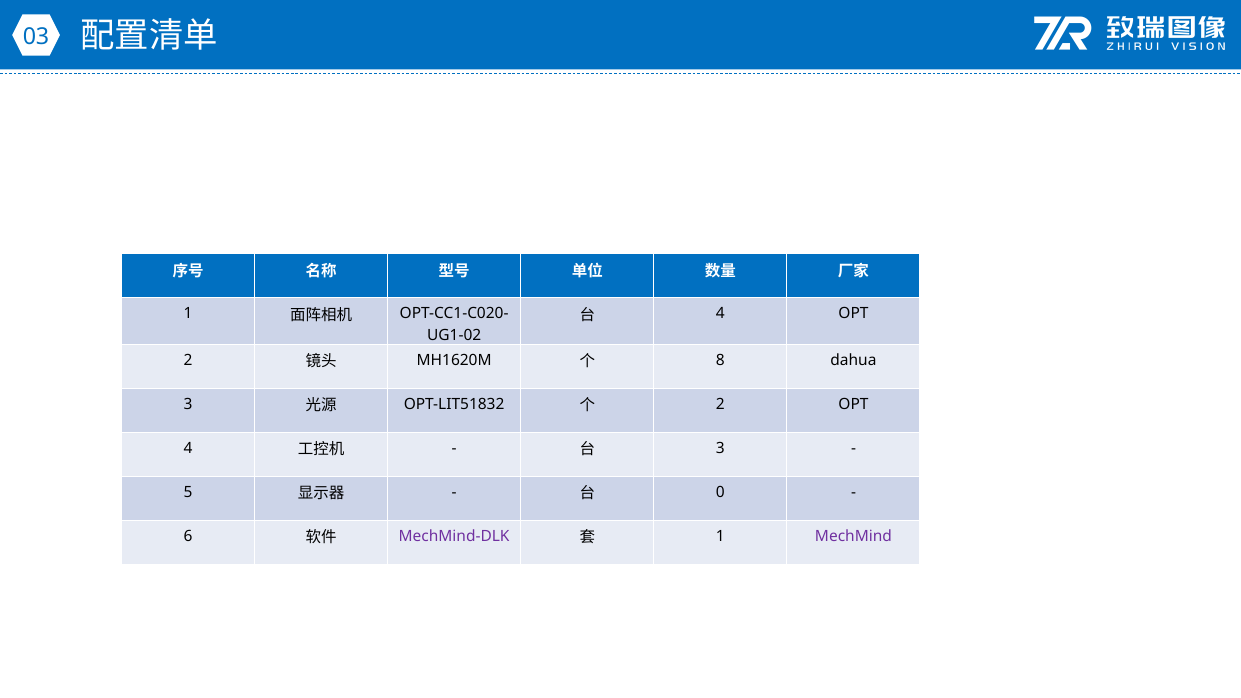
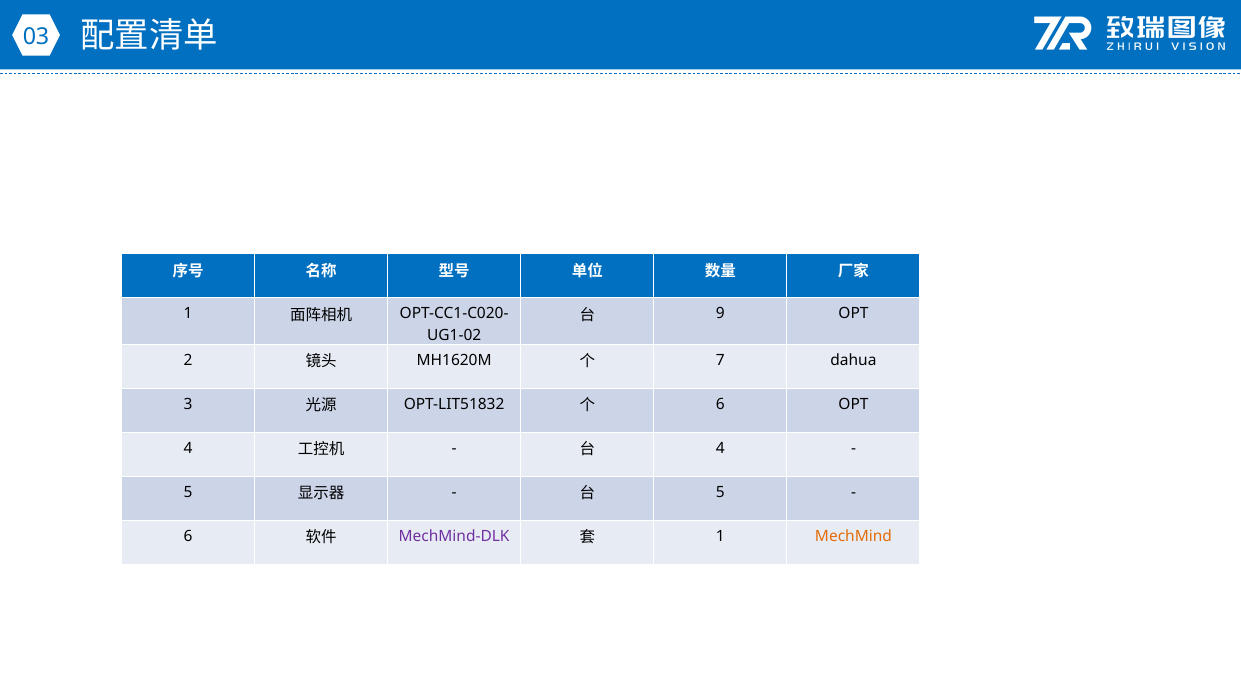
4 at (720, 314): 4 -> 9
8: 8 -> 7
2 at (720, 404): 2 -> 6
3 at (720, 448): 3 -> 4
0 at (720, 492): 0 -> 5
MechMind colour: purple -> orange
